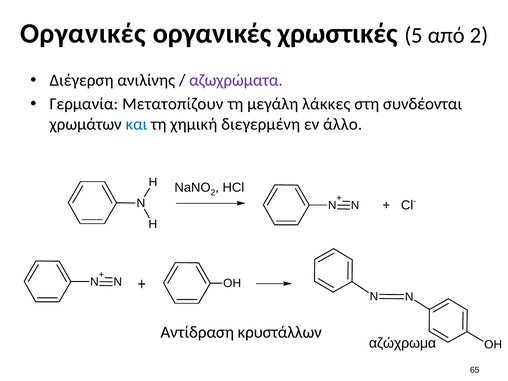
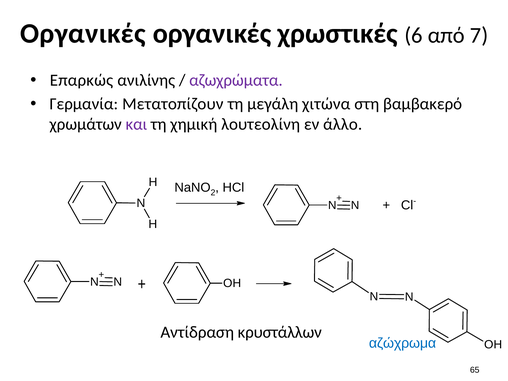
5: 5 -> 6
από 2: 2 -> 7
Διέγερση: Διέγερση -> Επαρκώς
λάκκες: λάκκες -> χιτώνα
συνδέονται: συνδέονται -> βαμβακερό
και colour: blue -> purple
διεγερμένη: διεγερμένη -> λουτεολίνη
αζώχρωμα colour: black -> blue
